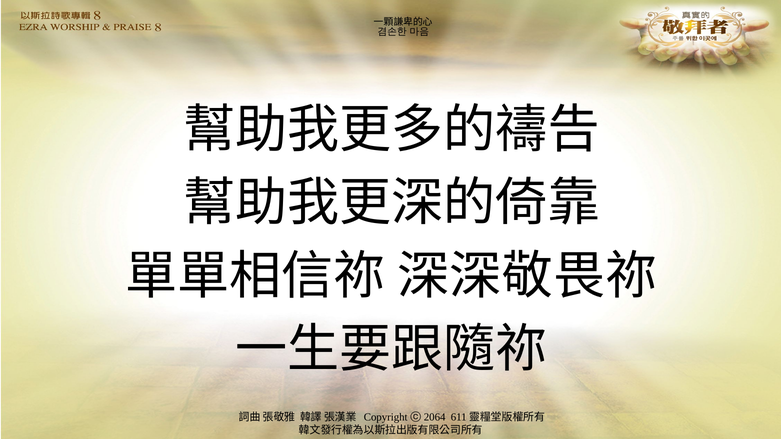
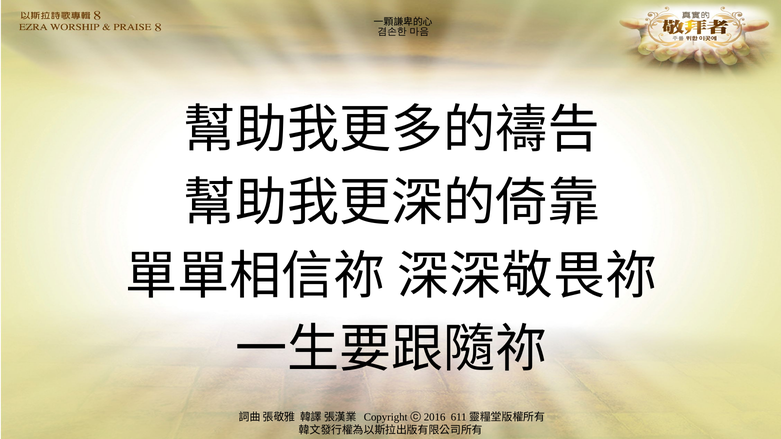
2064: 2064 -> 2016
